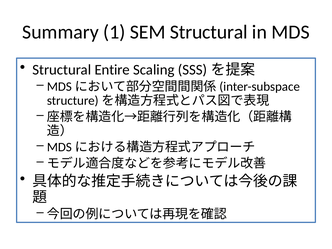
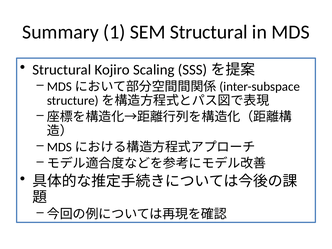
Entire: Entire -> Kojiro
